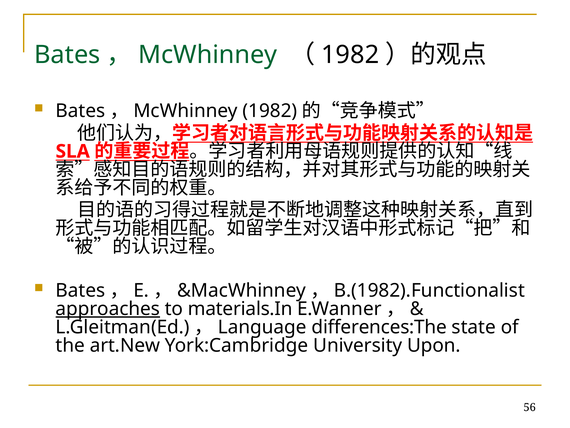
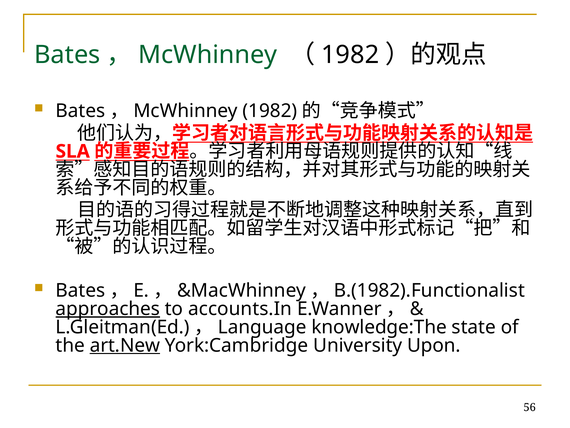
materials.In: materials.In -> accounts.In
differences:The: differences:The -> knowledge:The
art.New underline: none -> present
